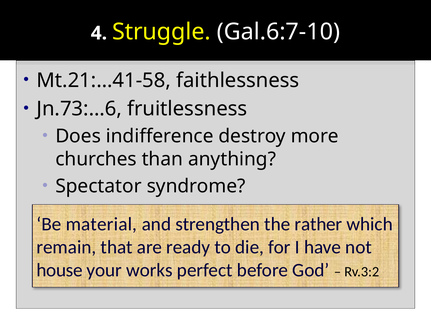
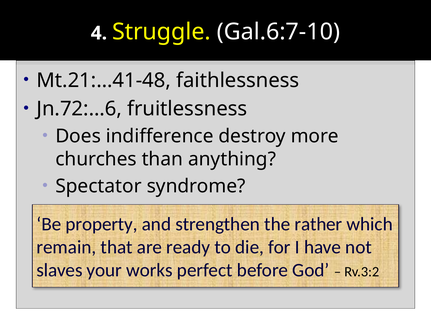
Mt.21:…41-58: Mt.21:…41-58 -> Mt.21:…41-48
Jn.73:…6: Jn.73:…6 -> Jn.72:…6
material: material -> property
house: house -> slaves
